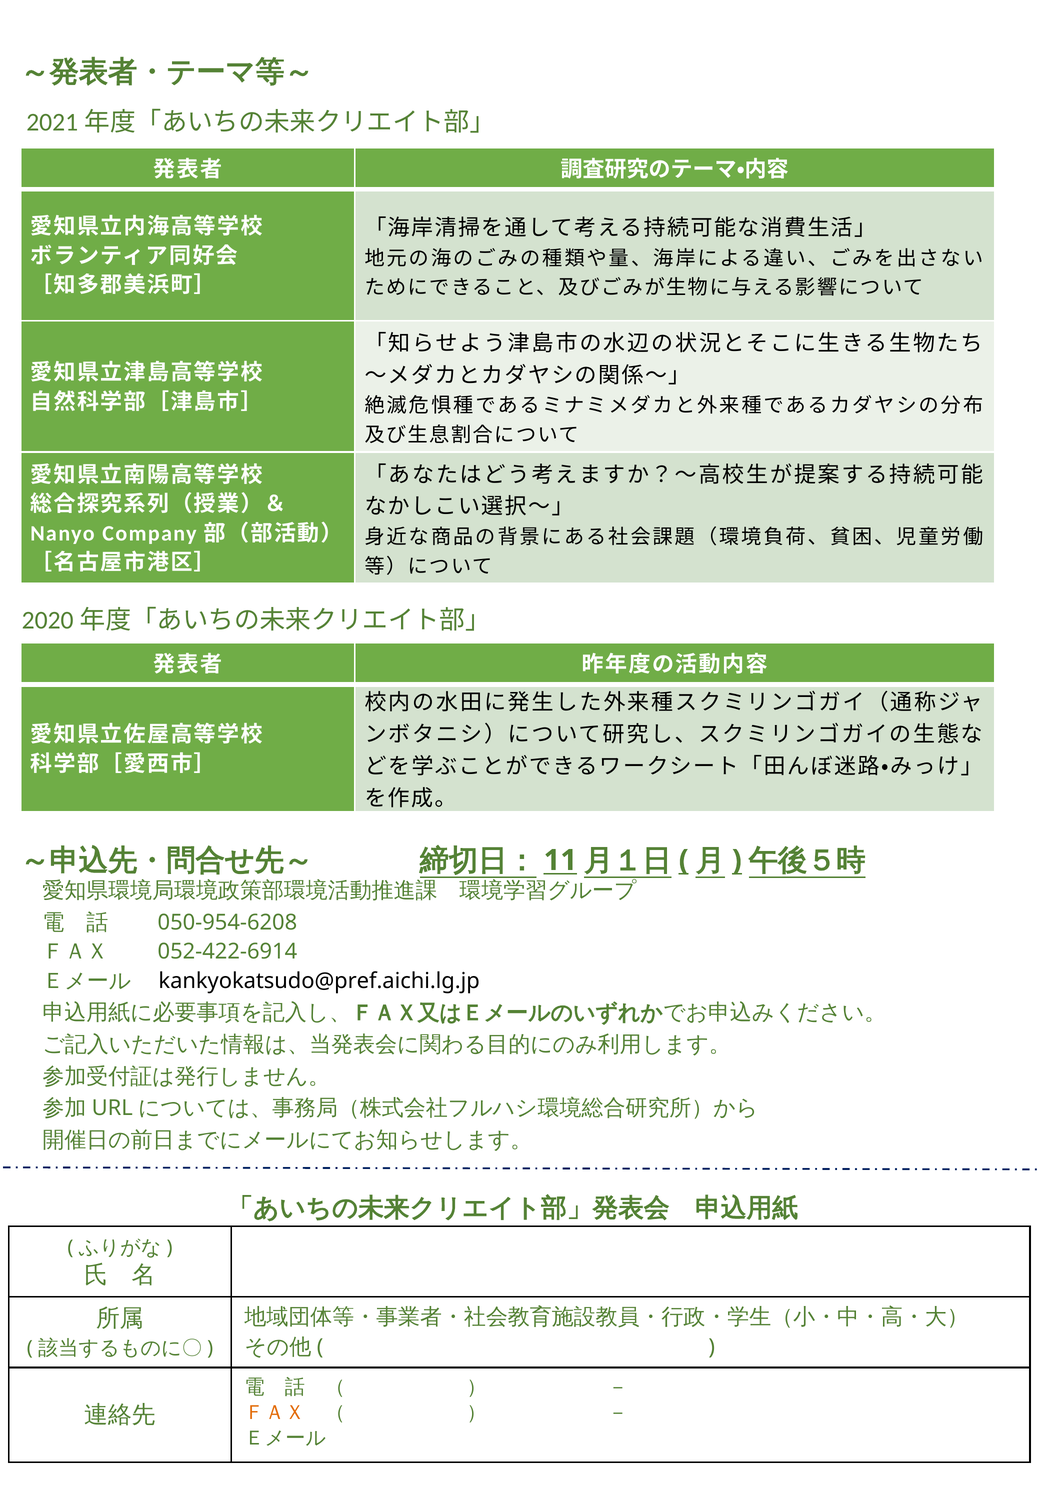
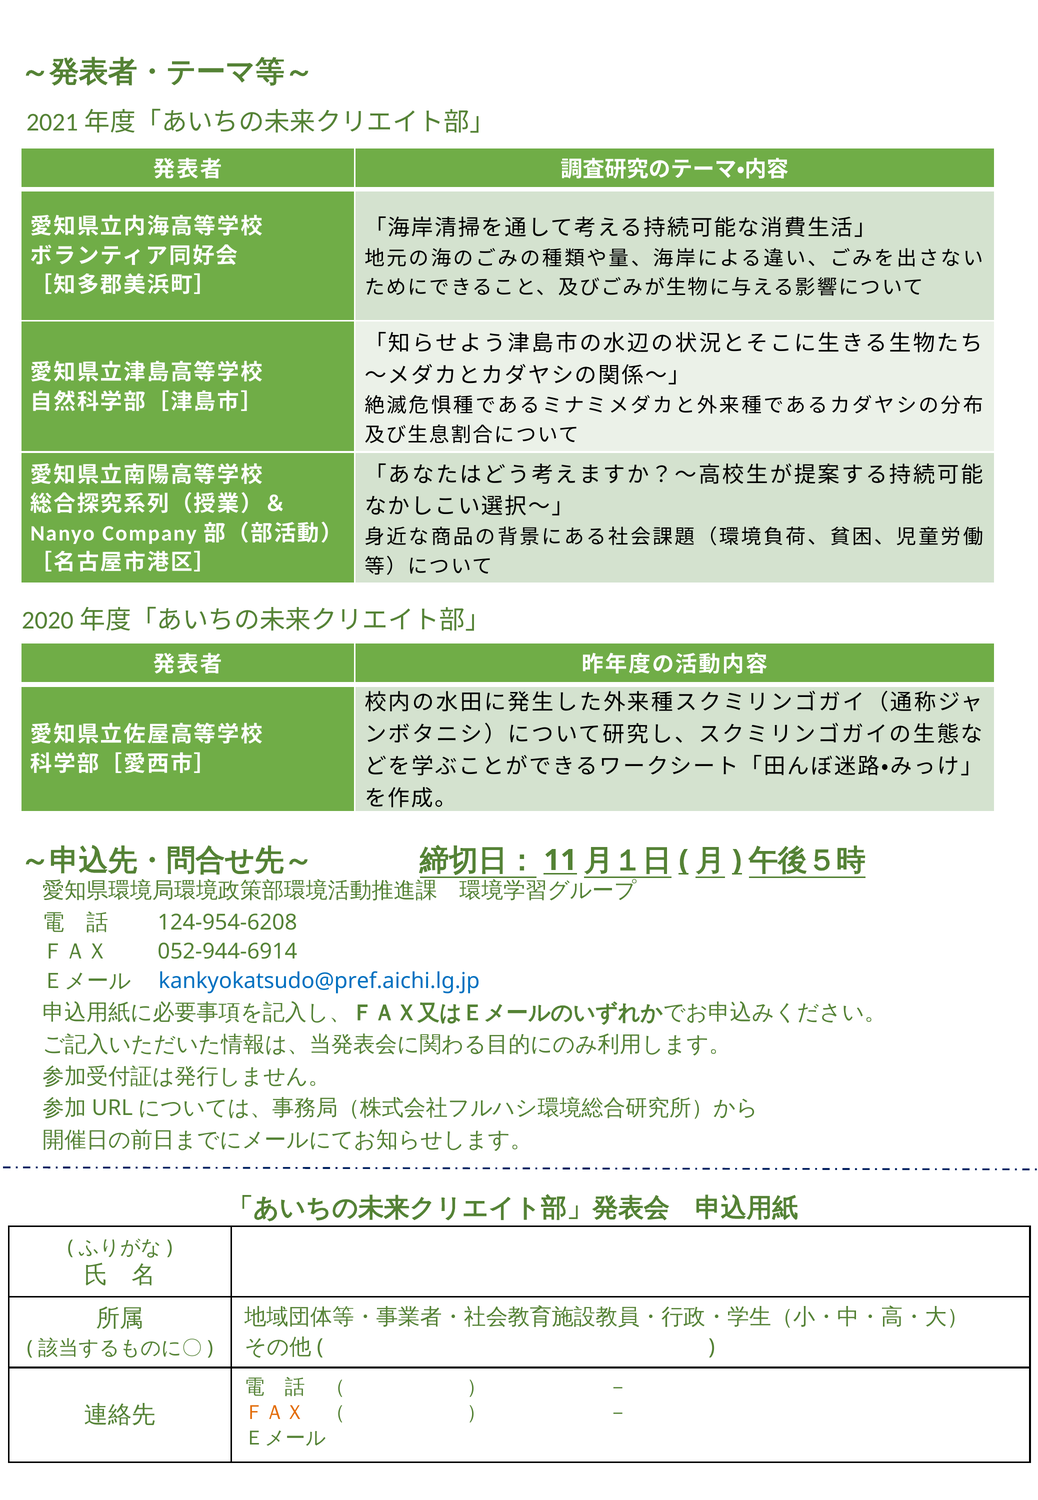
050-954-6208: 050-954-6208 -> 124-954-6208
052-422-6914: 052-422-6914 -> 052-944-6914
kankyokatsudo@pref.aichi.lg.jp colour: black -> blue
